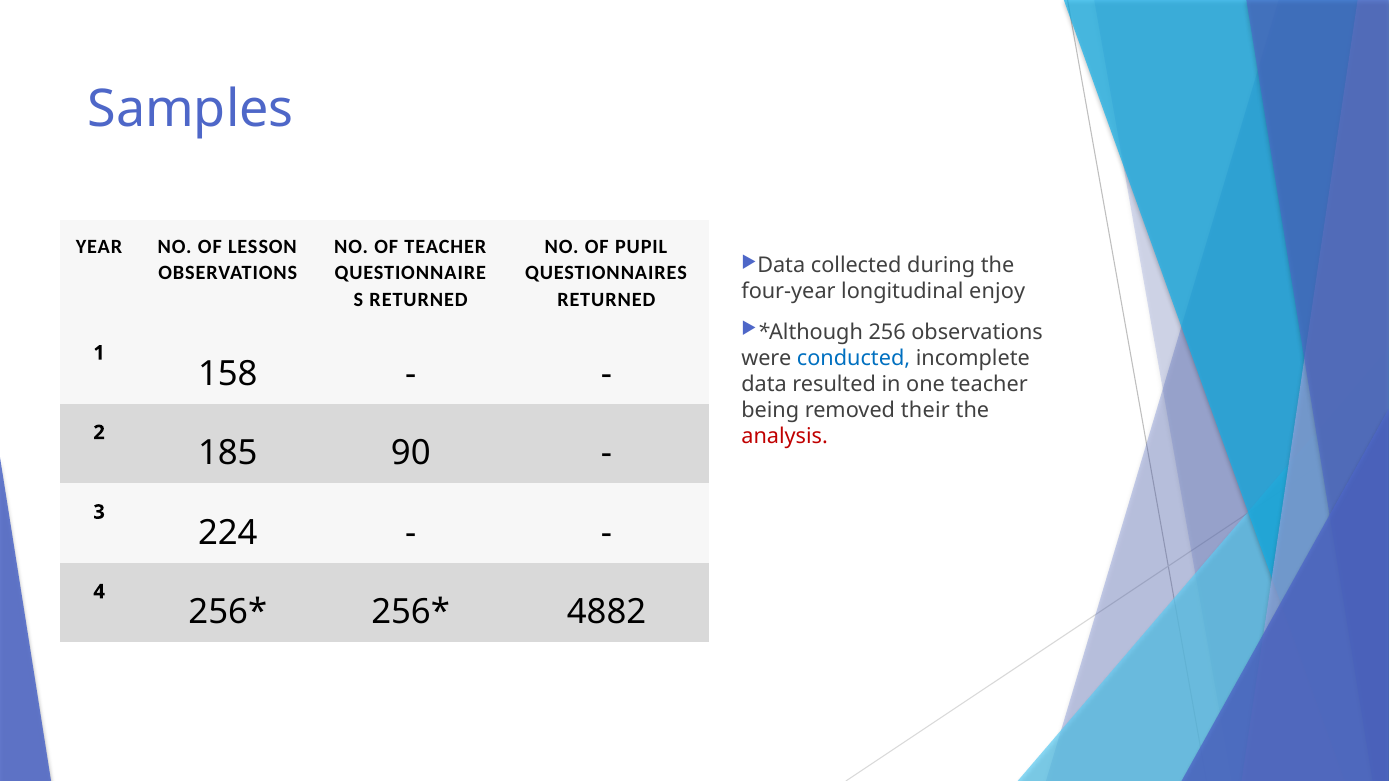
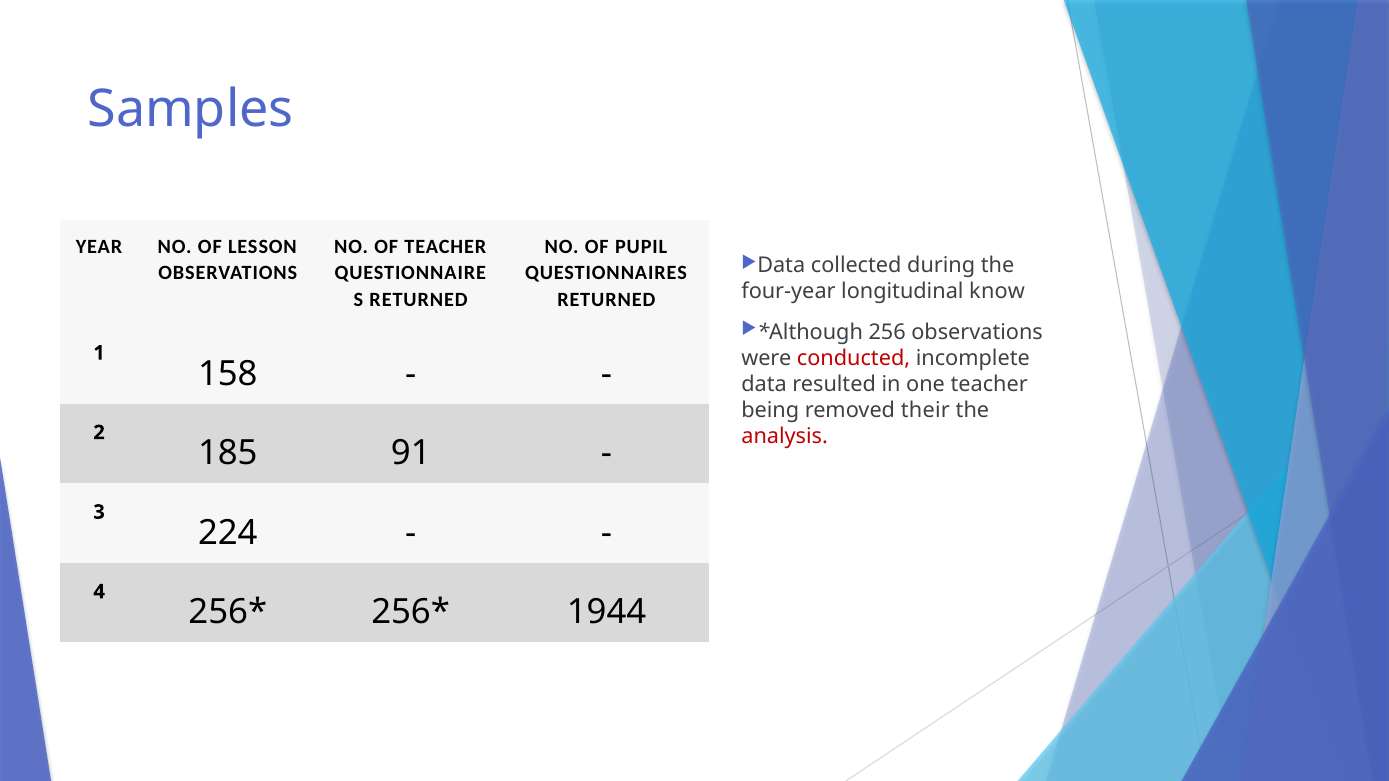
enjoy: enjoy -> know
conducted colour: blue -> red
90: 90 -> 91
4882: 4882 -> 1944
